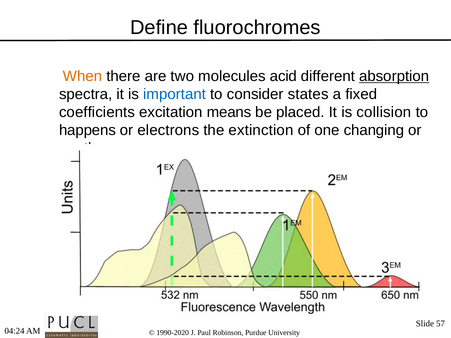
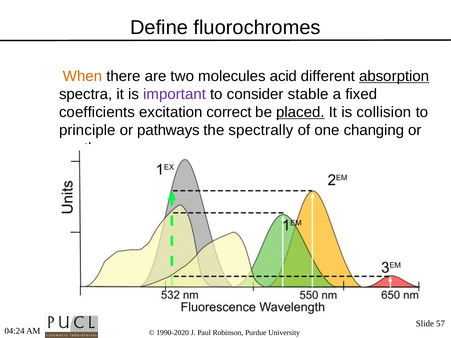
important colour: blue -> purple
states: states -> stable
means: means -> correct
placed underline: none -> present
happens: happens -> principle
electrons: electrons -> pathways
extinction: extinction -> spectrally
